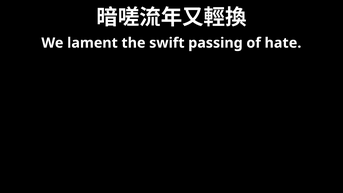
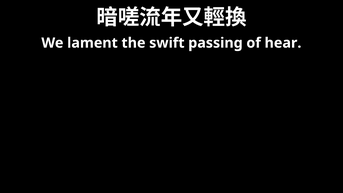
hate: hate -> hear
